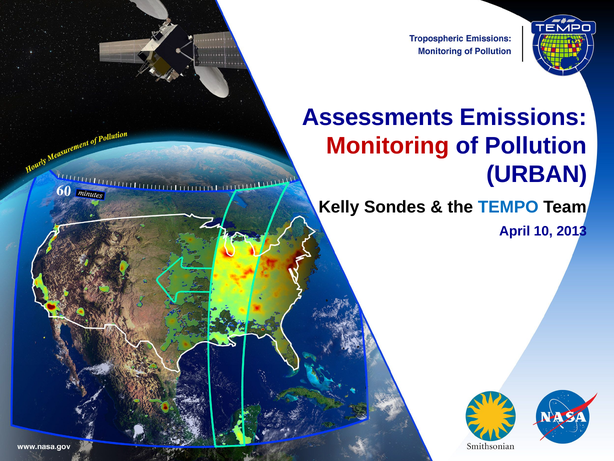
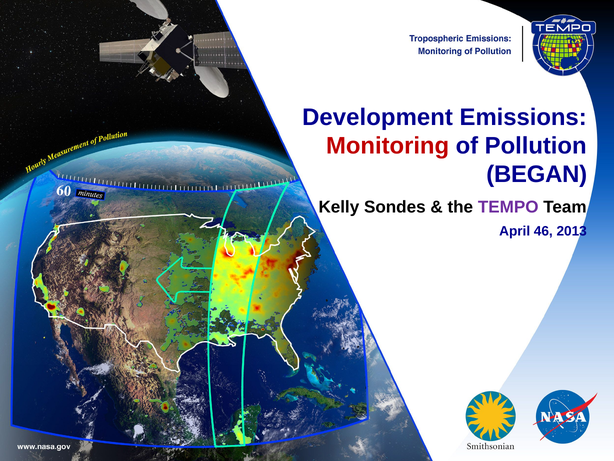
Assessments: Assessments -> Development
URBAN: URBAN -> BEGAN
TEMPO colour: blue -> purple
10: 10 -> 46
